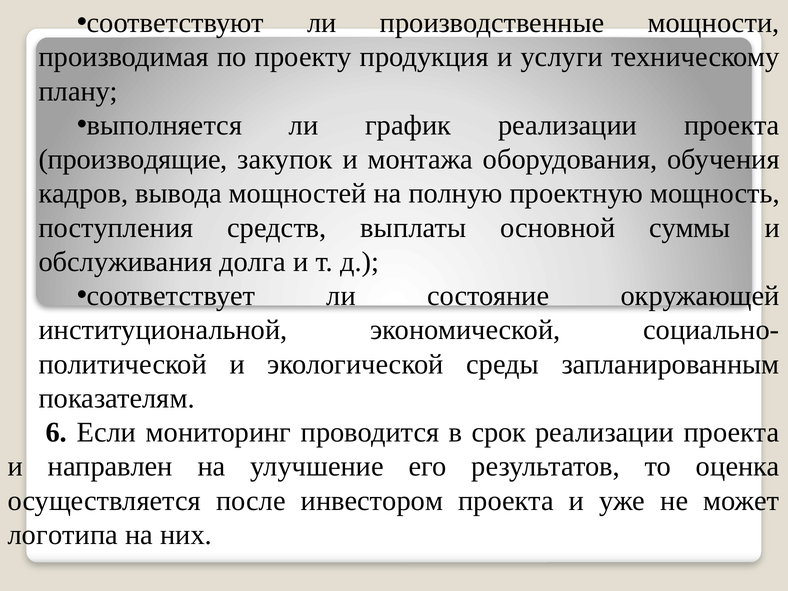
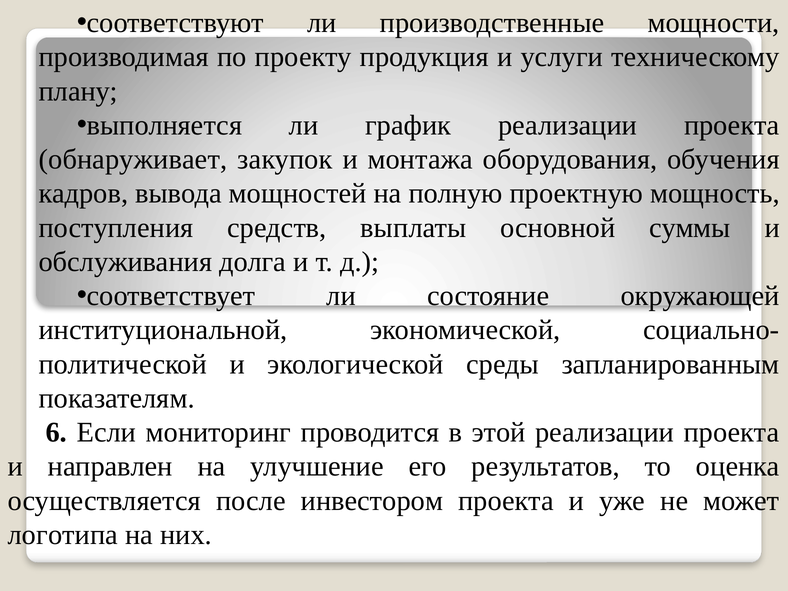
производящие: производящие -> обнаруживает
срок: срок -> этой
